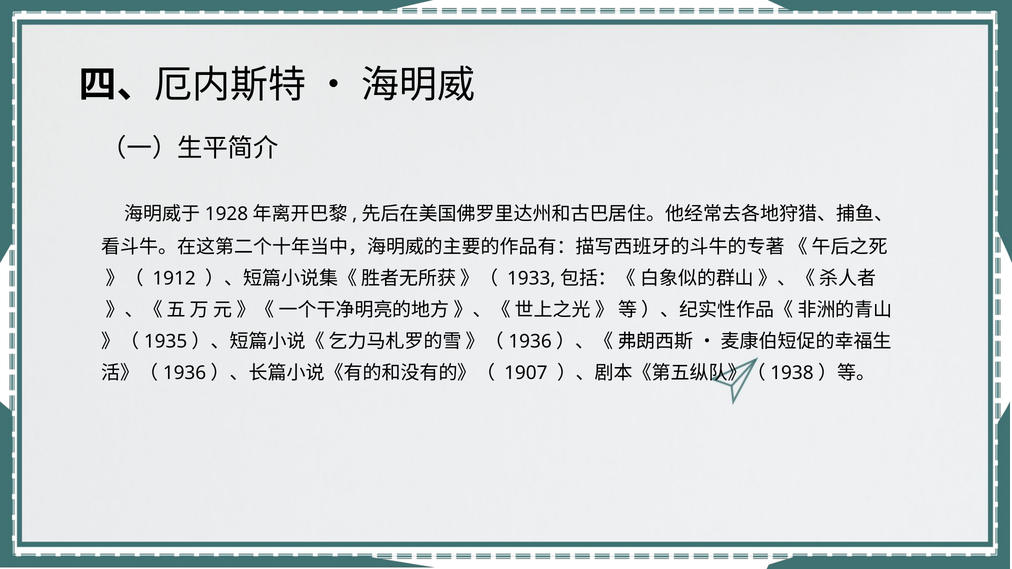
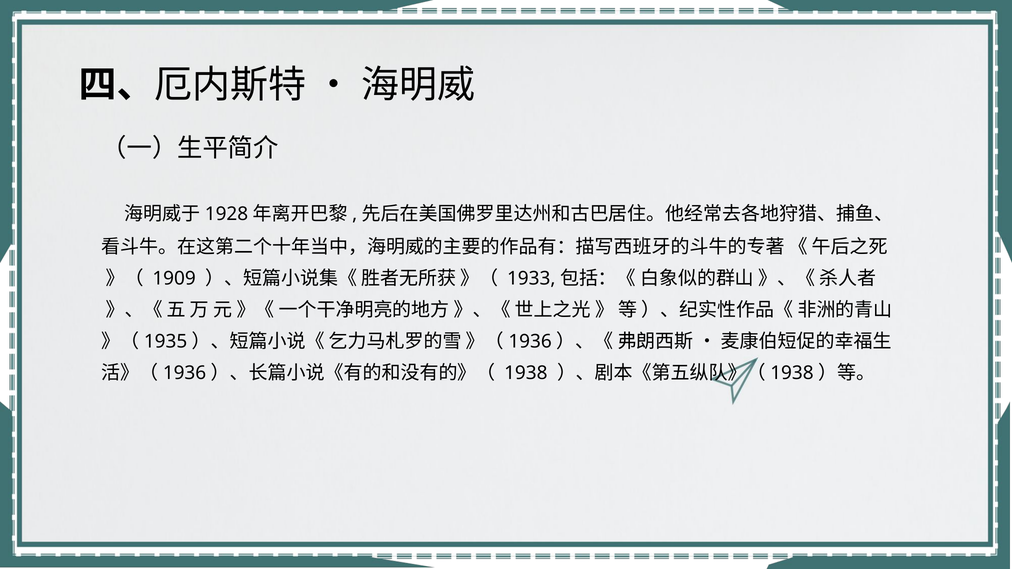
1912: 1912 -> 1909
1907: 1907 -> 1938
